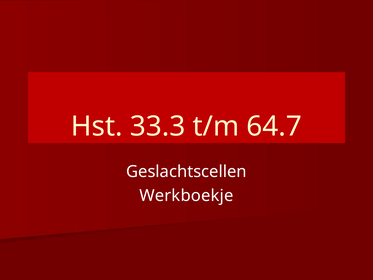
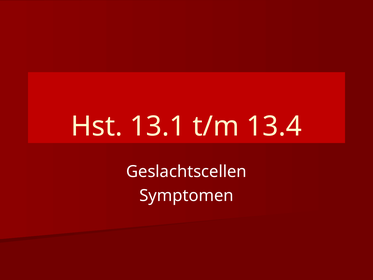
33.3: 33.3 -> 13.1
64.7: 64.7 -> 13.4
Werkboekje: Werkboekje -> Symptomen
